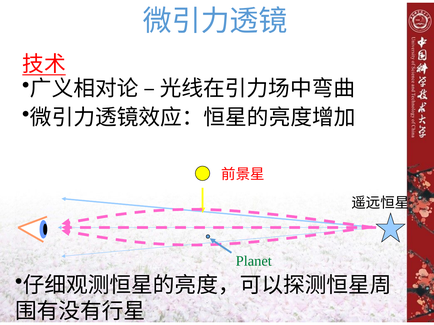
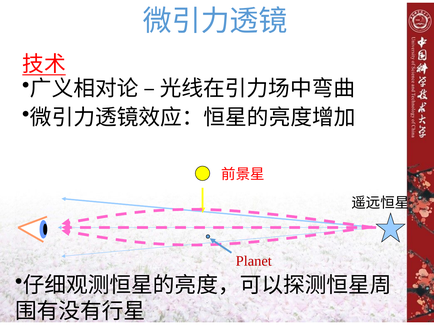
Planet colour: green -> red
